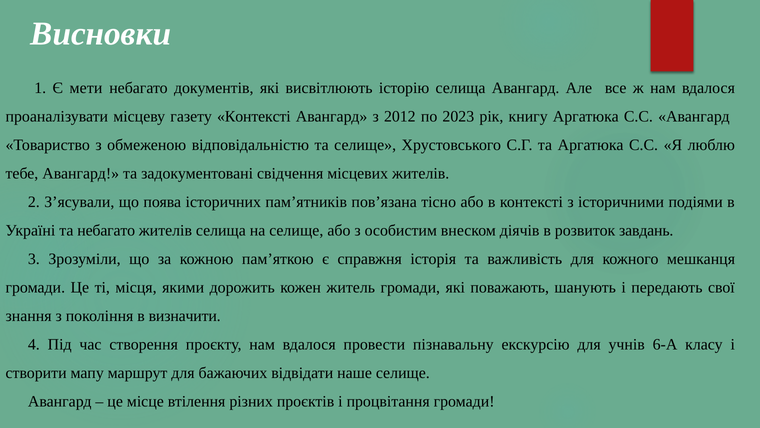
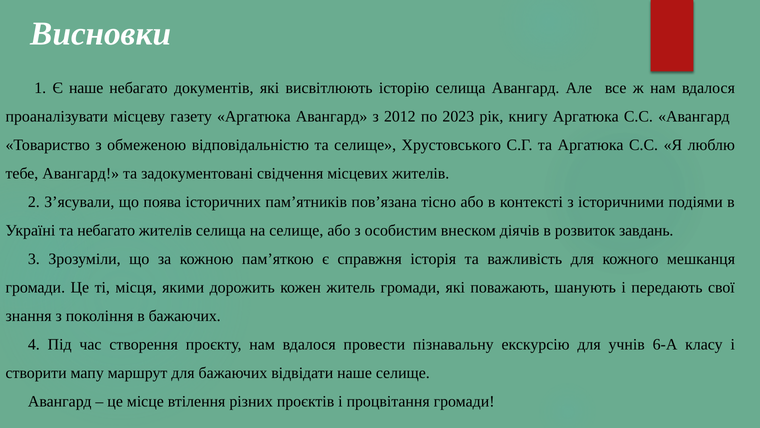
Є мети: мети -> наше
газету Контексті: Контексті -> Аргатюка
в визначити: визначити -> бажаючих
